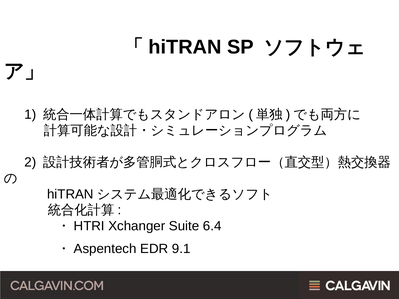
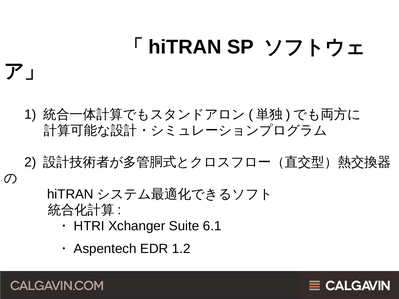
6.4: 6.4 -> 6.1
9.1: 9.1 -> 1.2
